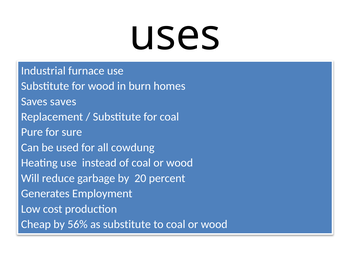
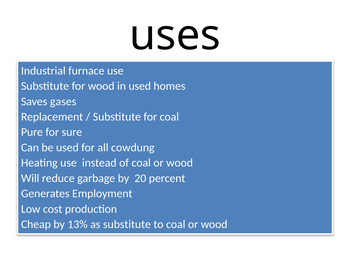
in burn: burn -> used
Saves saves: saves -> gases
56%: 56% -> 13%
